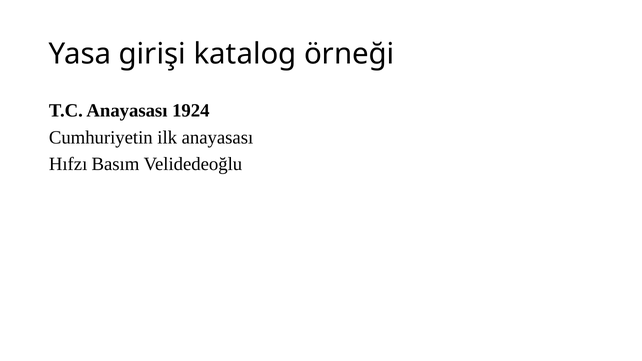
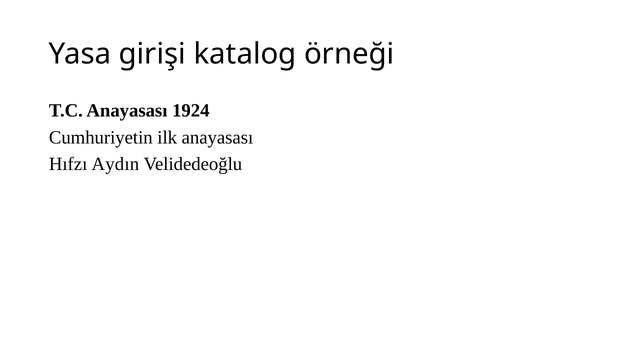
Basım: Basım -> Aydın
